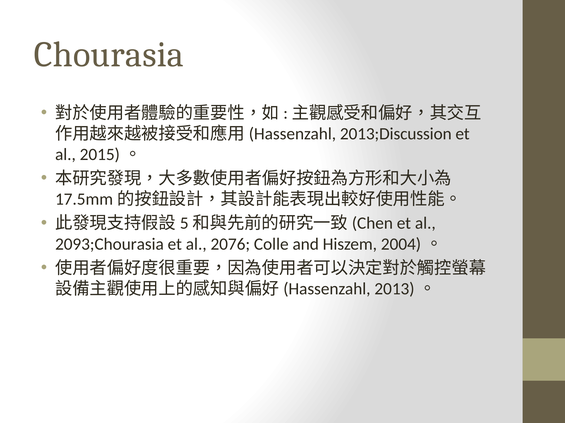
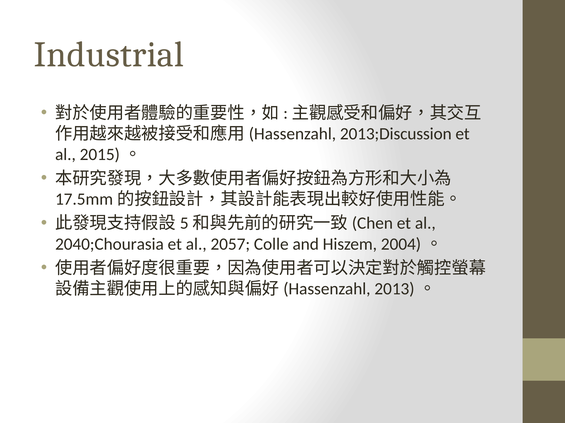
Chourasia: Chourasia -> Industrial
2093;Chourasia: 2093;Chourasia -> 2040;Chourasia
2076: 2076 -> 2057
